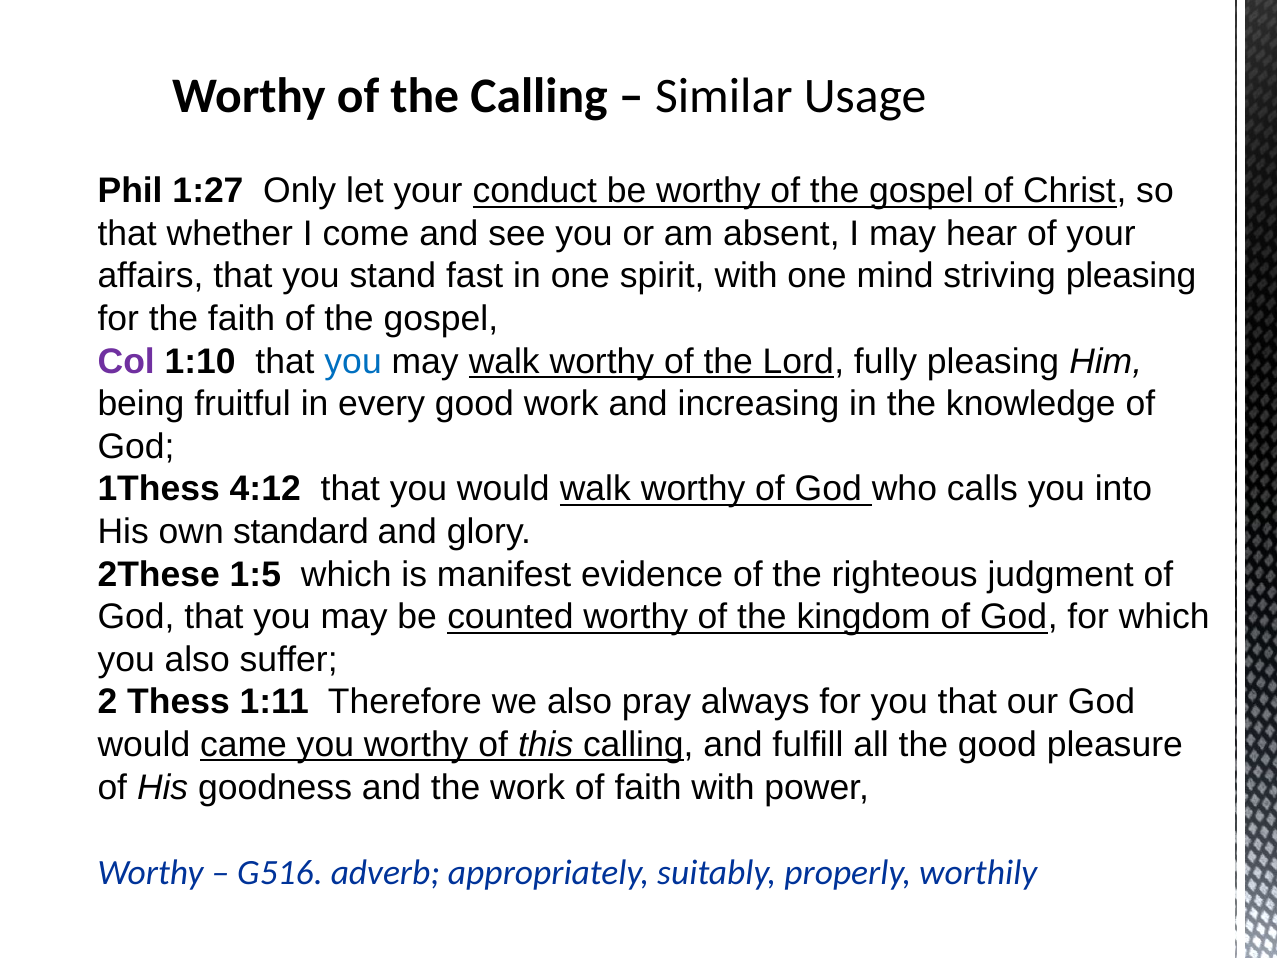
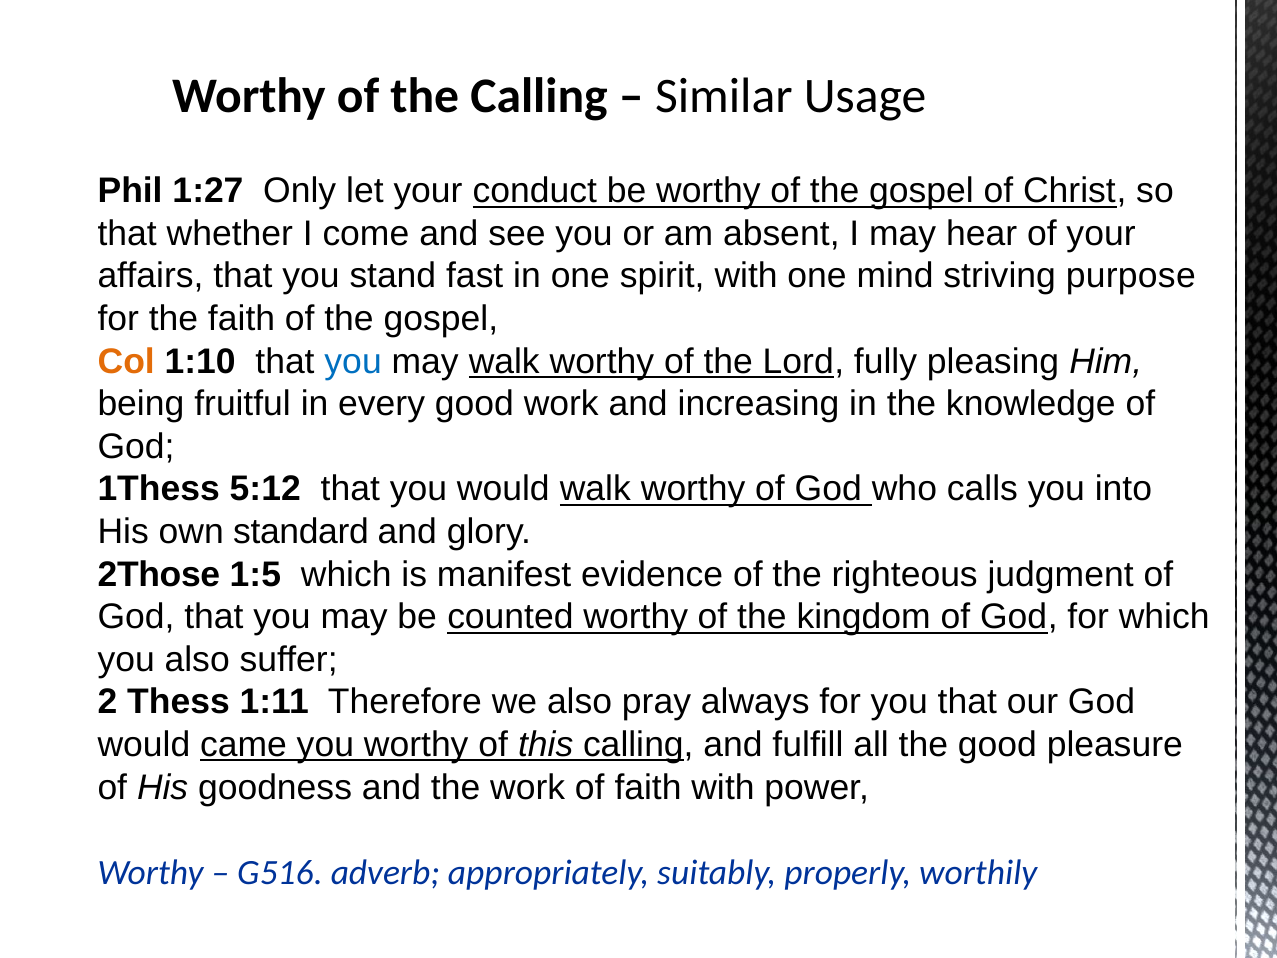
striving pleasing: pleasing -> purpose
Col colour: purple -> orange
4:12: 4:12 -> 5:12
2These: 2These -> 2Those
